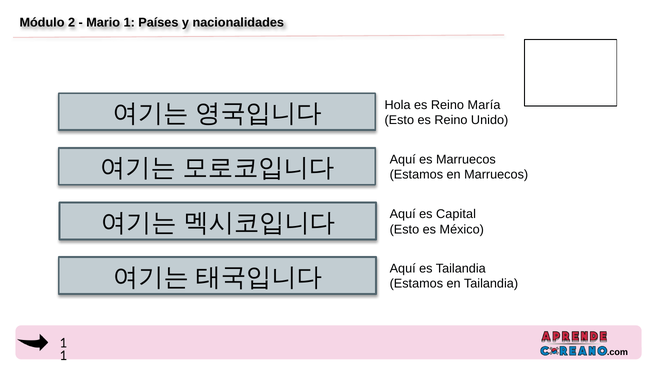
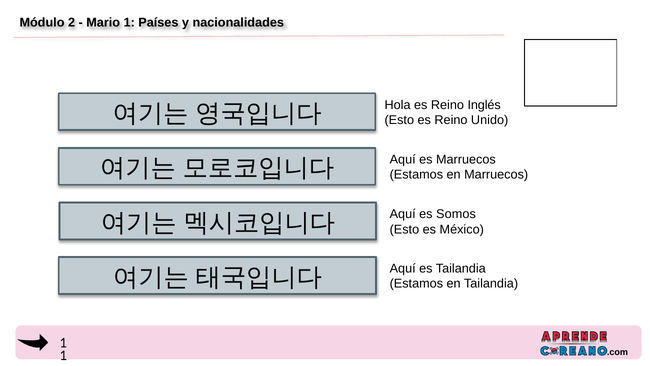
María: María -> Inglés
Capital: Capital -> Somos
